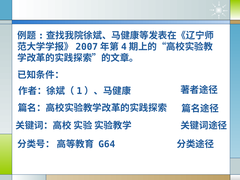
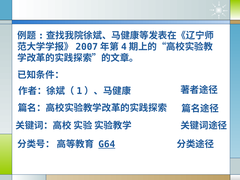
G64 underline: none -> present
